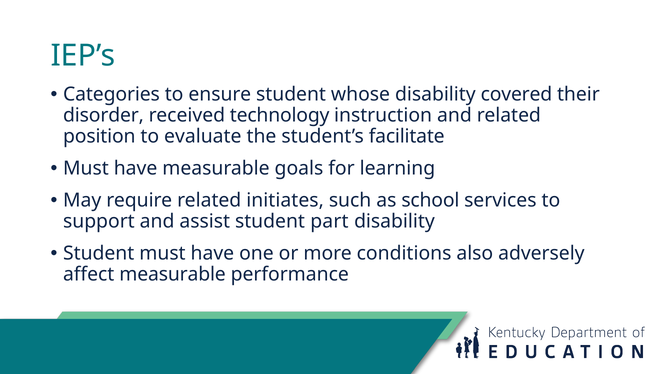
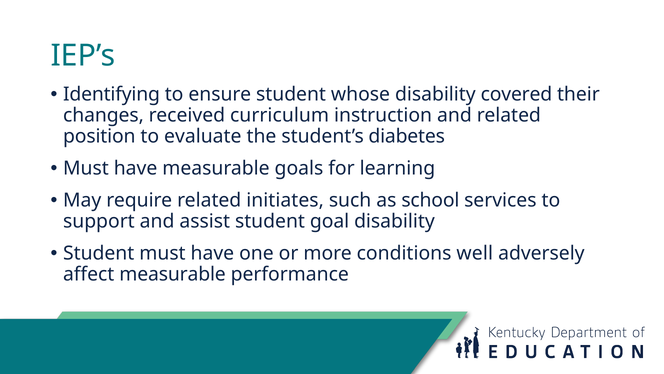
Categories: Categories -> Identifying
disorder: disorder -> changes
technology: technology -> curriculum
facilitate: facilitate -> diabetes
part: part -> goal
also: also -> well
